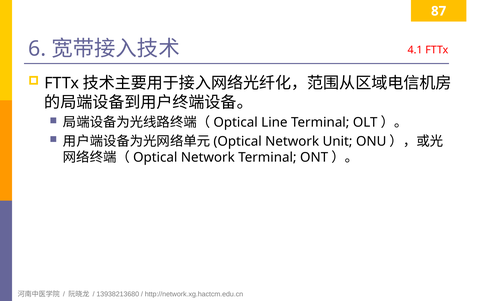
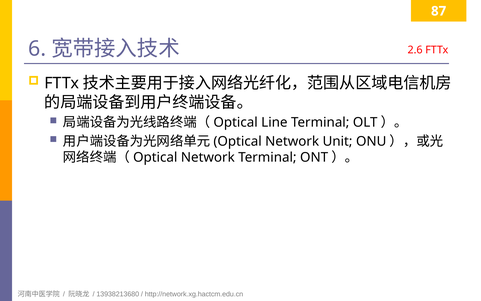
4.1: 4.1 -> 2.6
